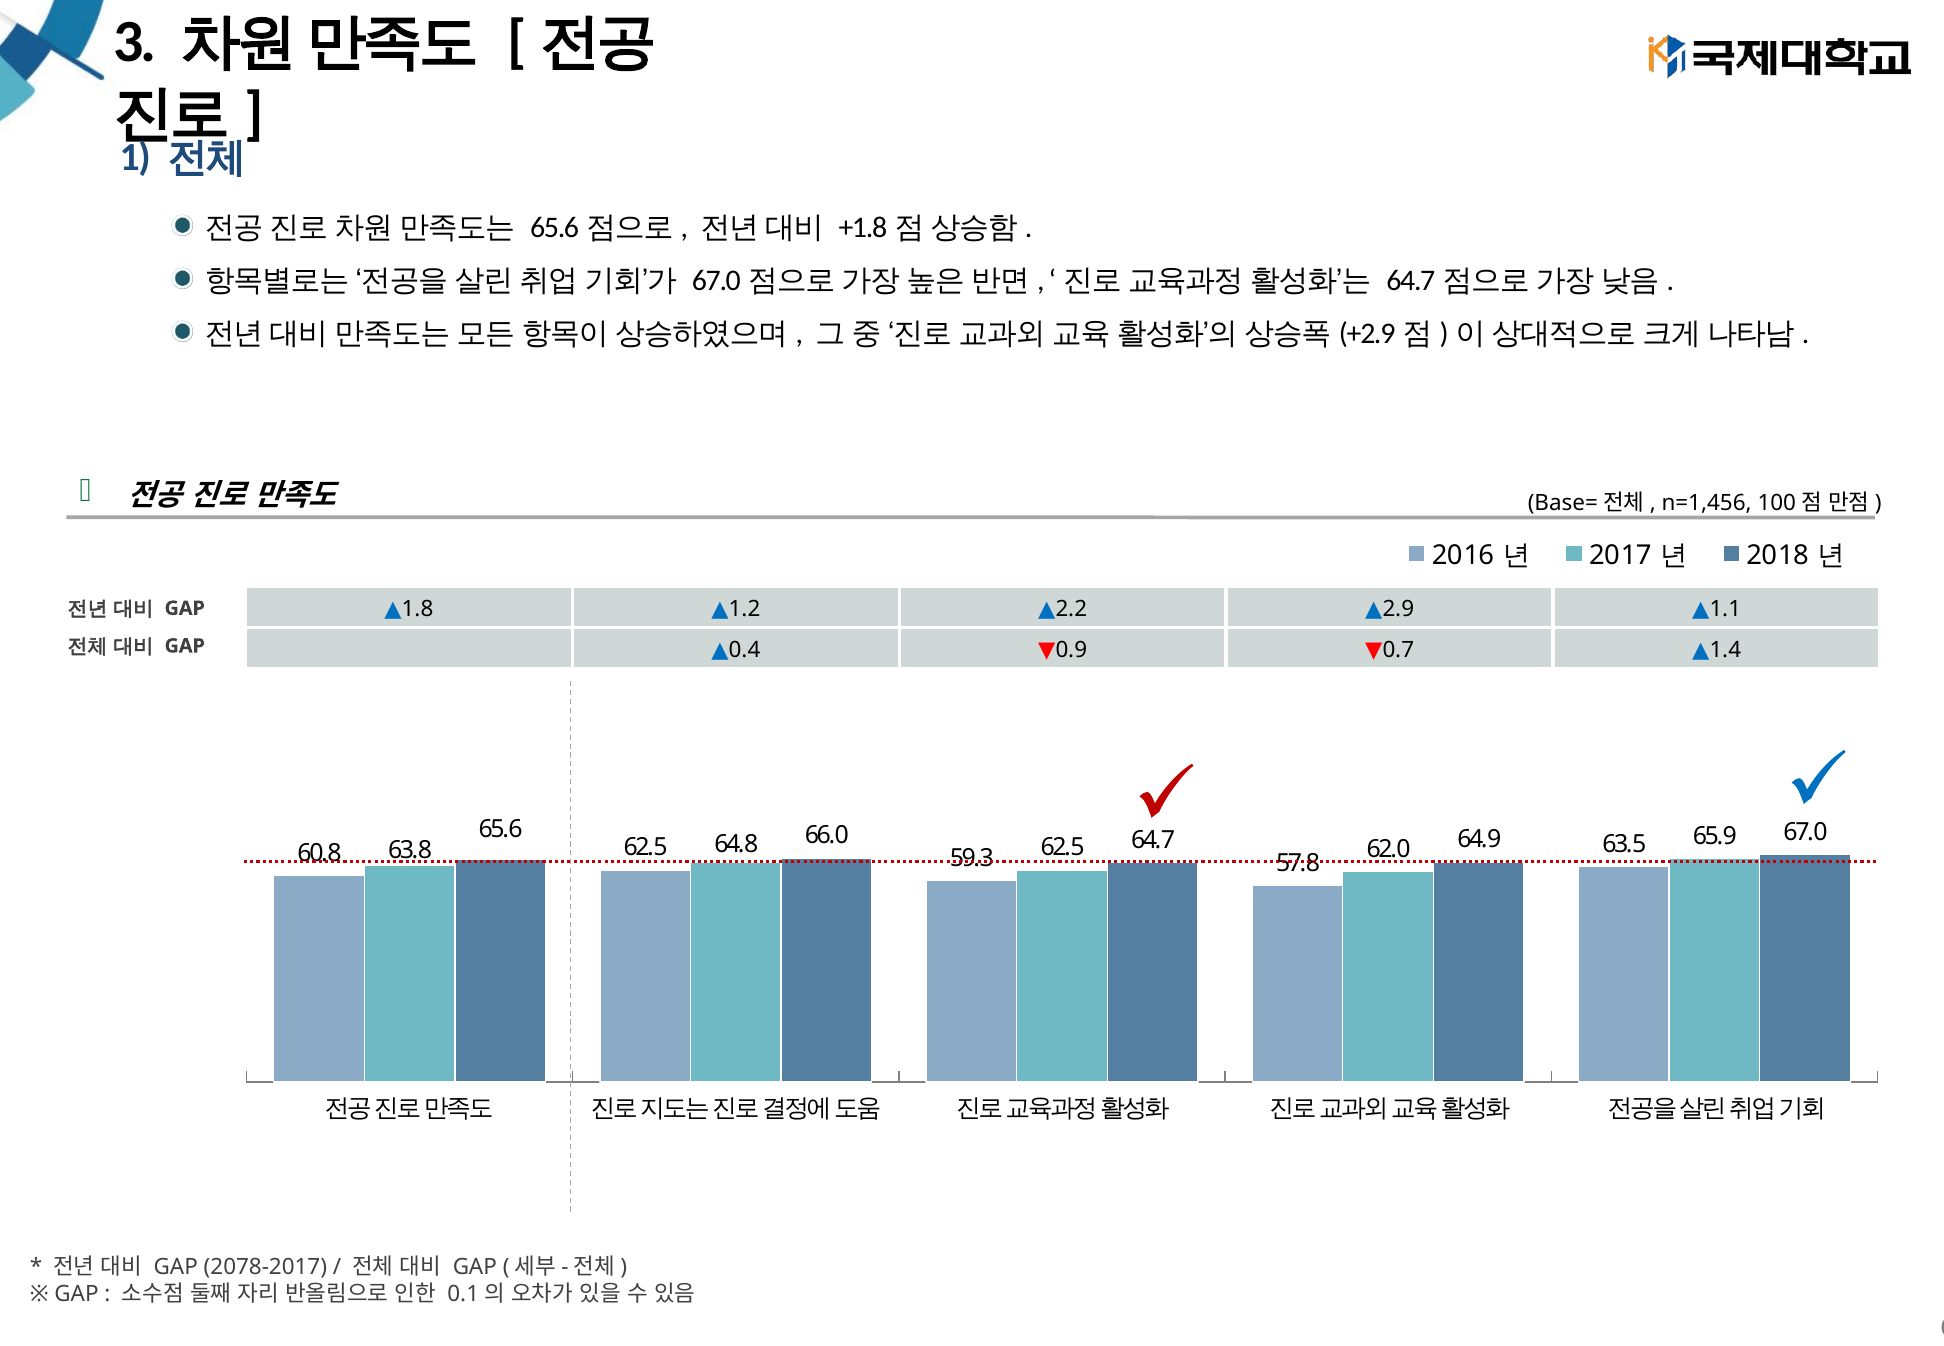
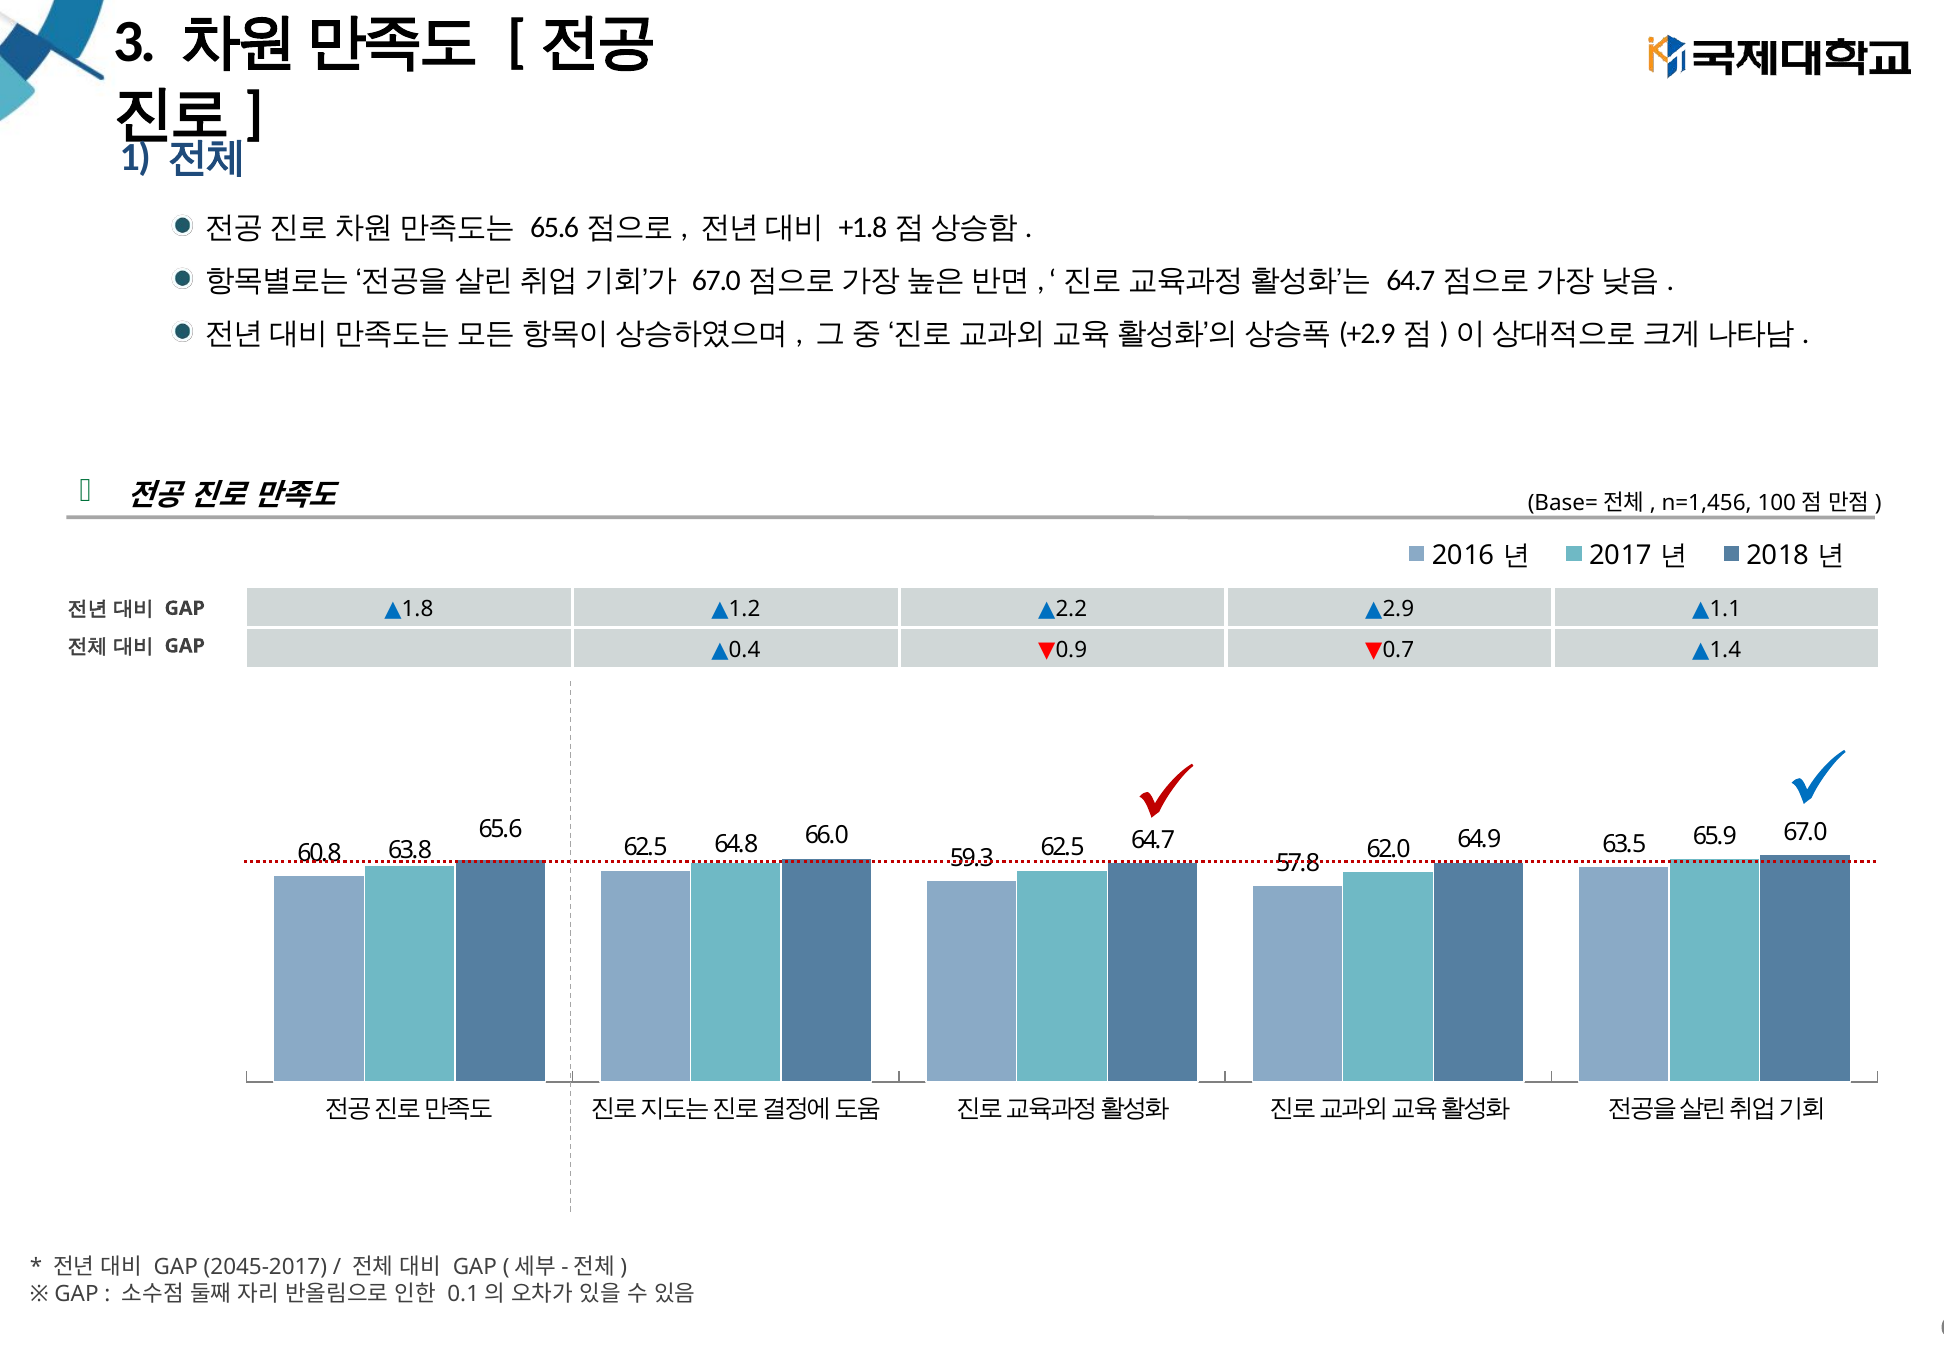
2078-2017: 2078-2017 -> 2045-2017
